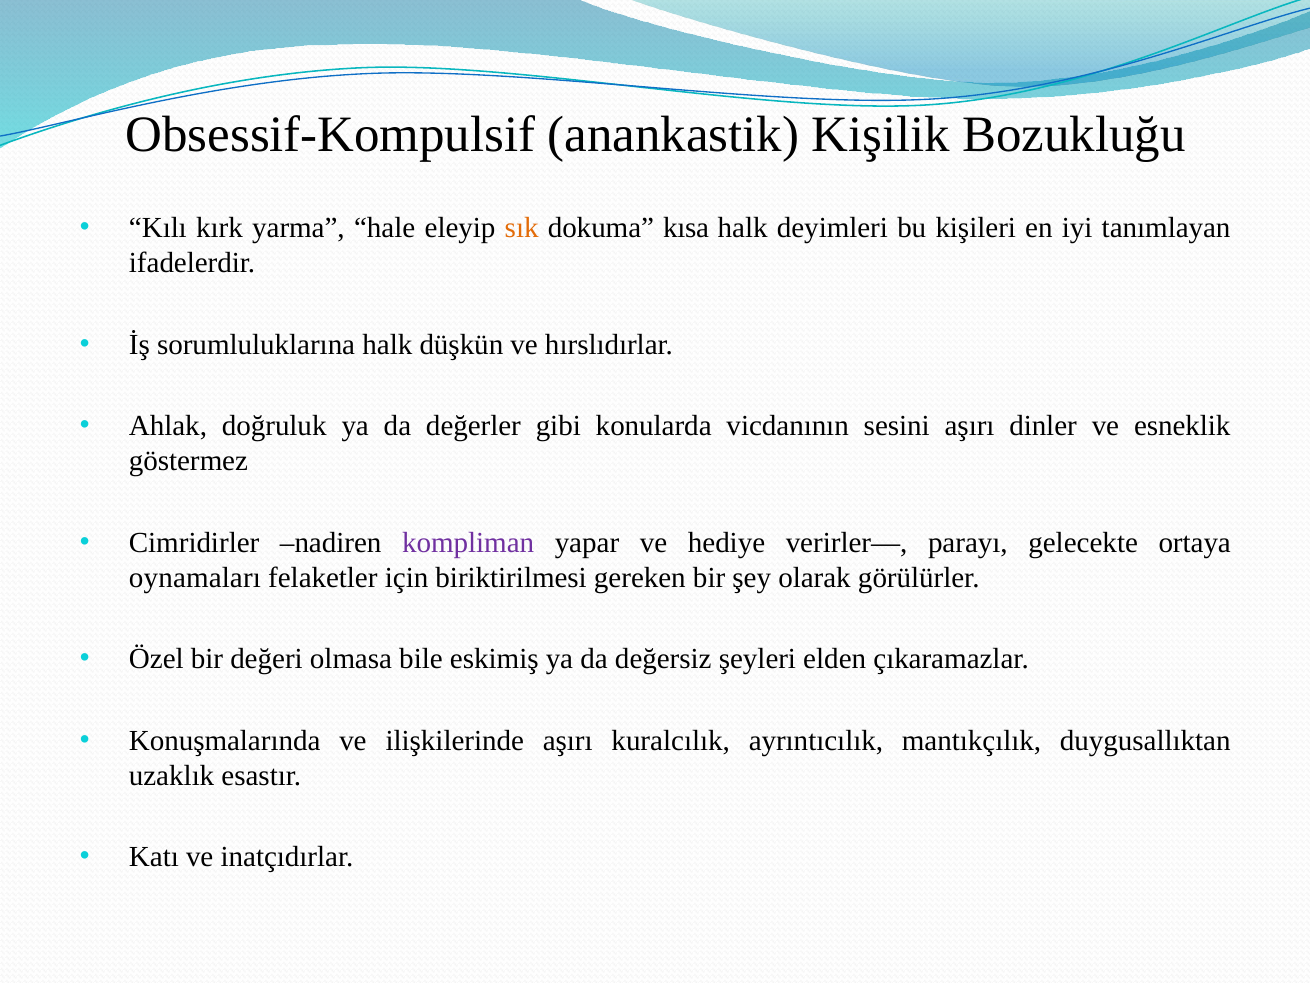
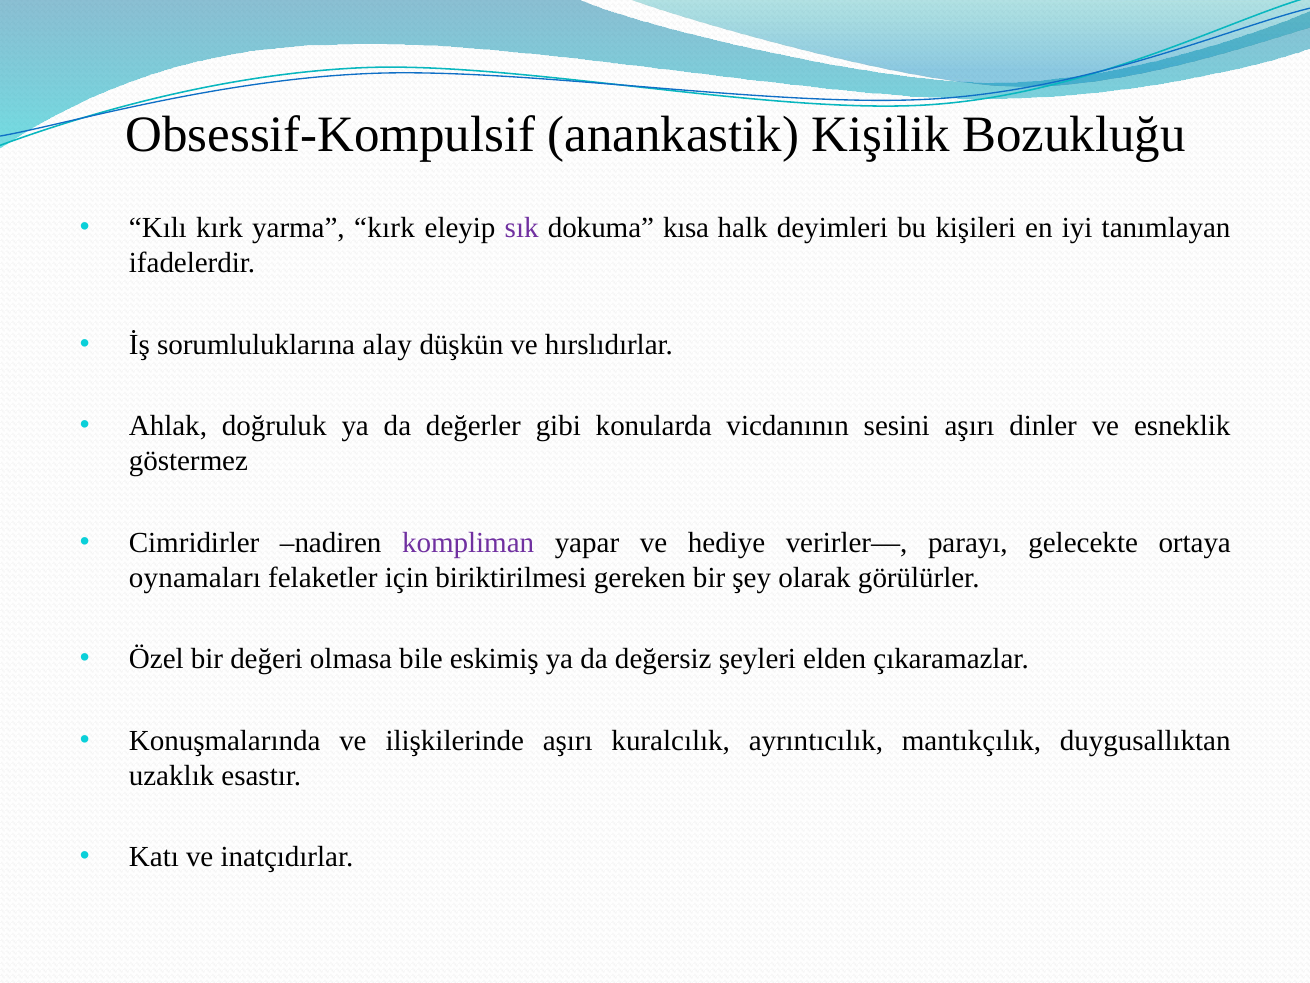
yarma hale: hale -> kırk
sık colour: orange -> purple
sorumluluklarına halk: halk -> alay
